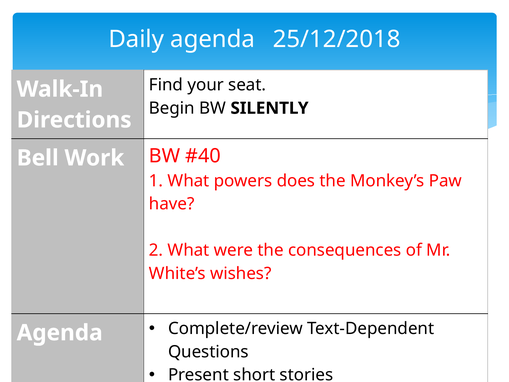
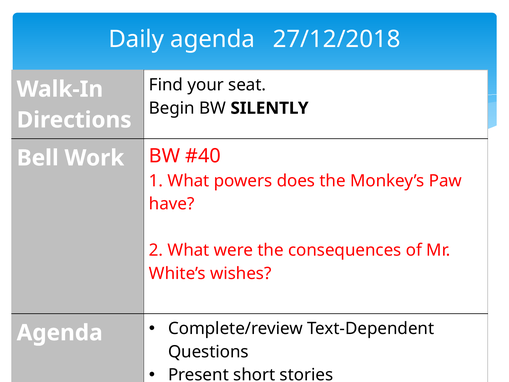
25/12/2018: 25/12/2018 -> 27/12/2018
